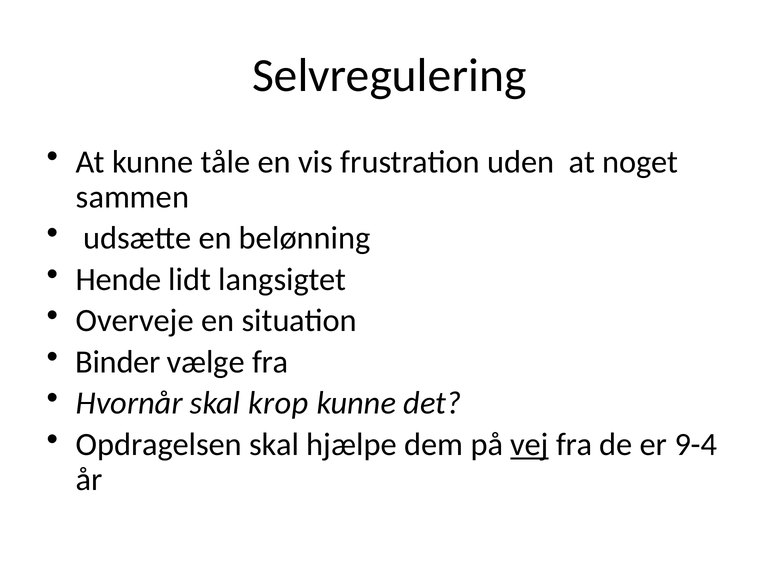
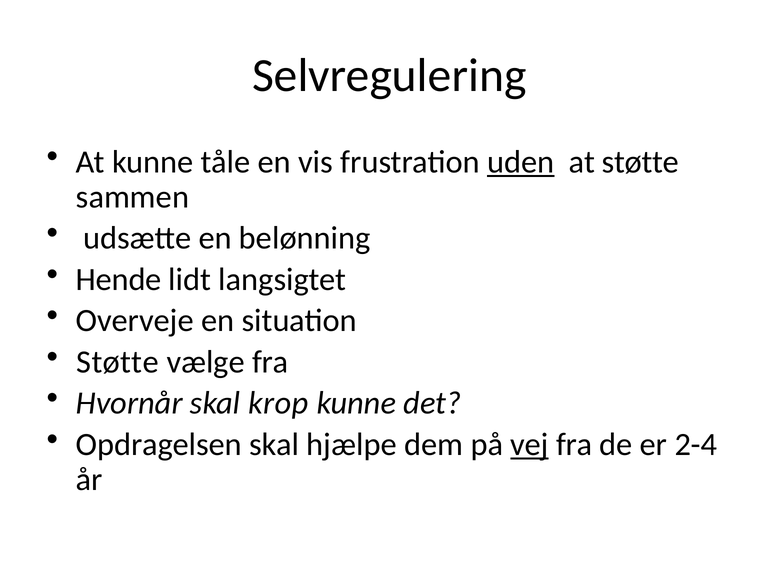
uden underline: none -> present
at noget: noget -> støtte
Binder at (118, 362): Binder -> Støtte
9-4: 9-4 -> 2-4
